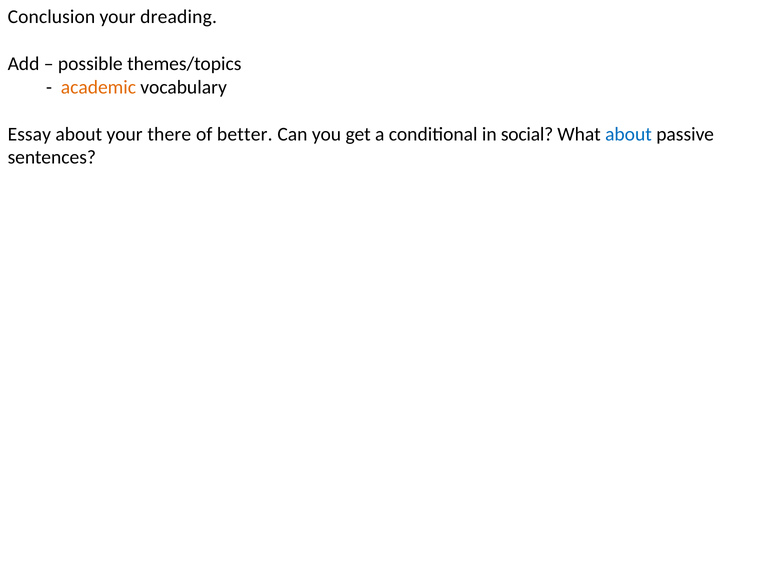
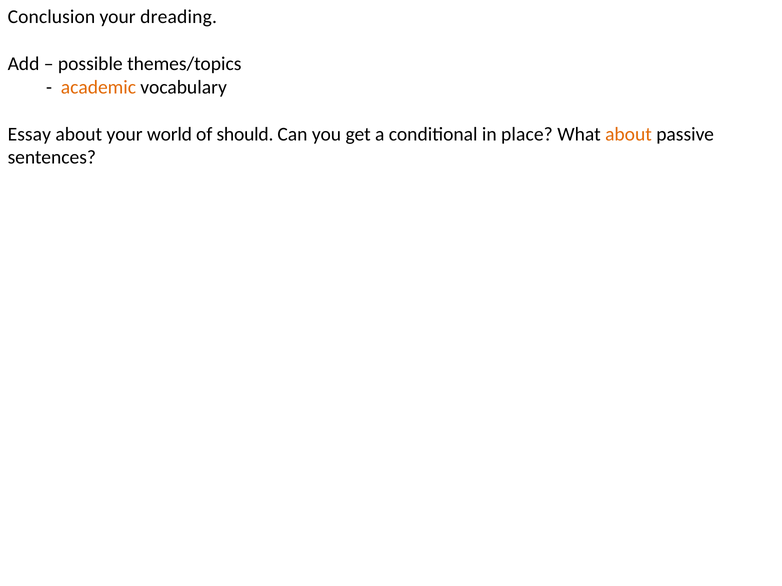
there: there -> world
better: better -> should
social: social -> place
about at (628, 134) colour: blue -> orange
